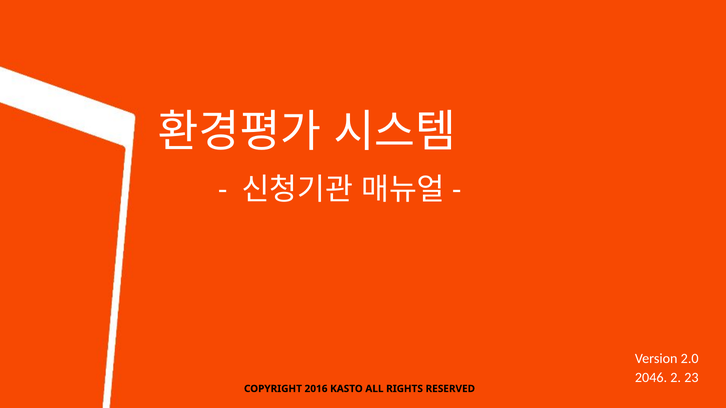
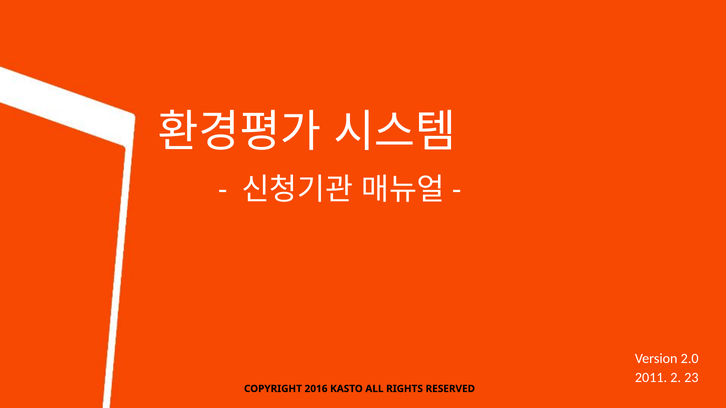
2046: 2046 -> 2011
